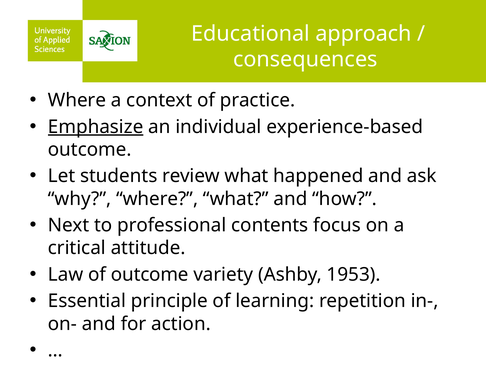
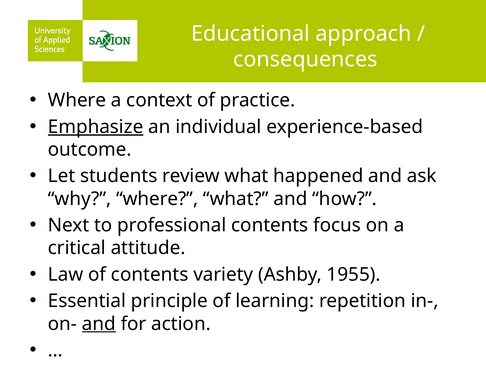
of outcome: outcome -> contents
1953: 1953 -> 1955
and at (99, 323) underline: none -> present
